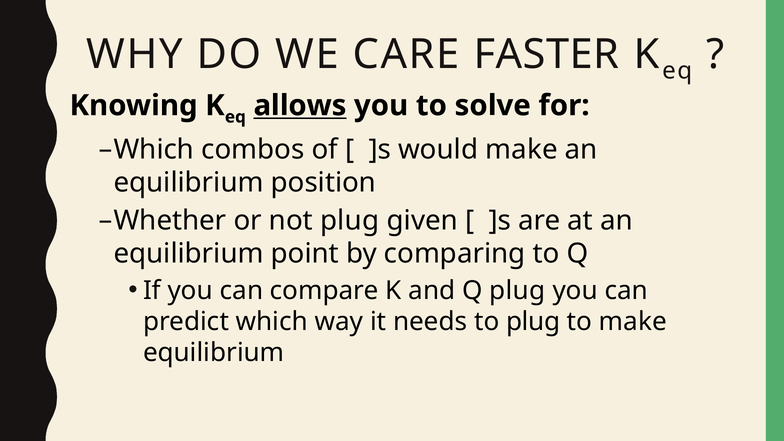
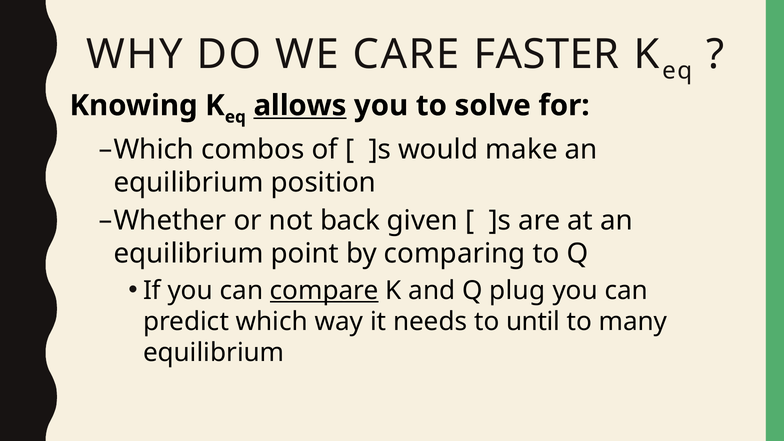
not plug: plug -> back
compare underline: none -> present
to plug: plug -> until
to make: make -> many
